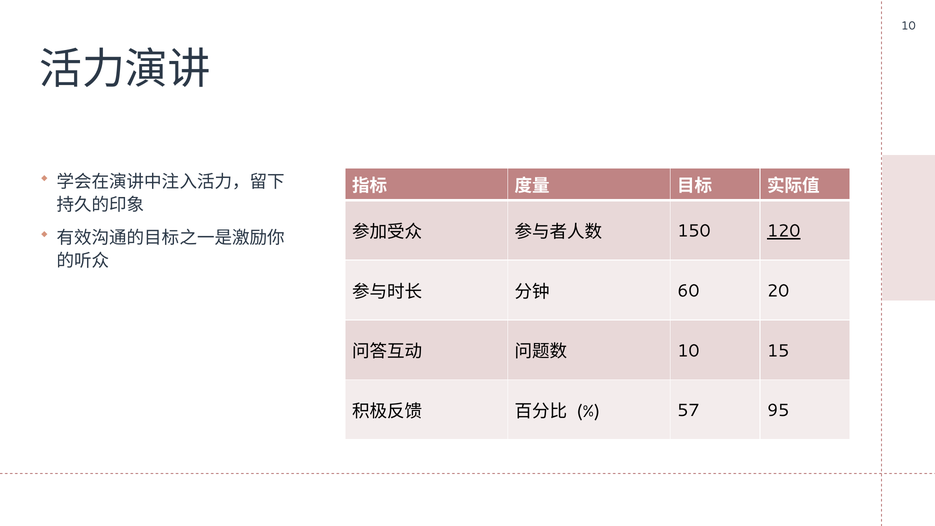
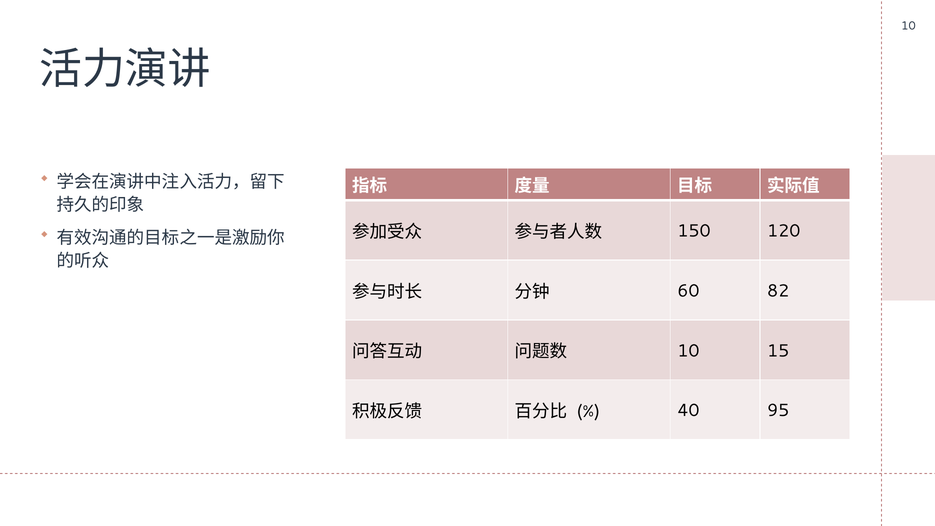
120 underline: present -> none
20: 20 -> 82
57: 57 -> 40
